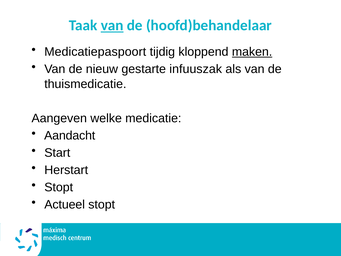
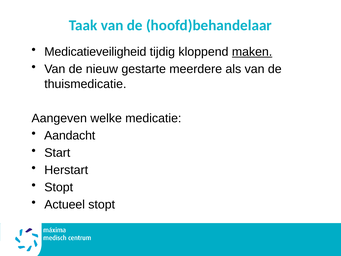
van at (112, 25) underline: present -> none
Medicatiepaspoort: Medicatiepaspoort -> Medicatieveiligheid
infuuszak: infuuszak -> meerdere
